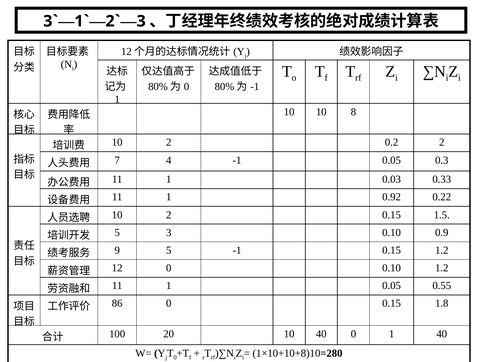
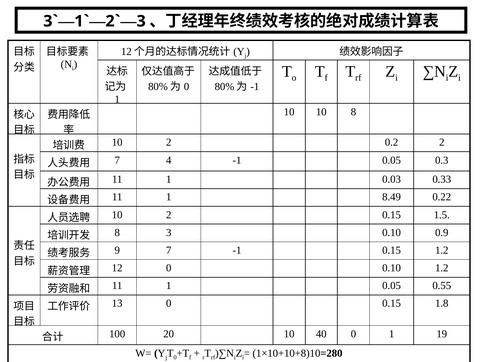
0.92: 0.92 -> 8.49
5 at (117, 232): 5 -> 8
9 5: 5 -> 7
86: 86 -> 13
1 40: 40 -> 19
